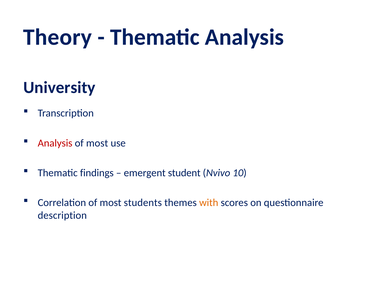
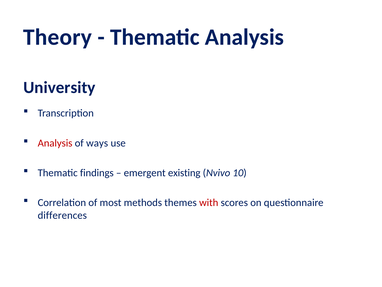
most at (97, 143): most -> ways
student: student -> existing
students: students -> methods
with colour: orange -> red
description: description -> differences
